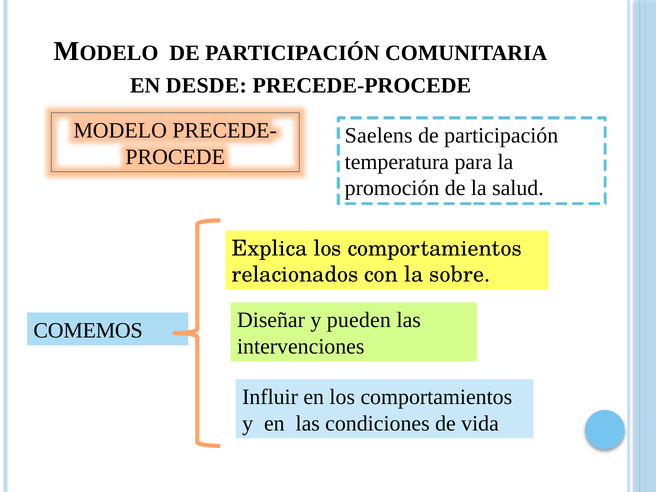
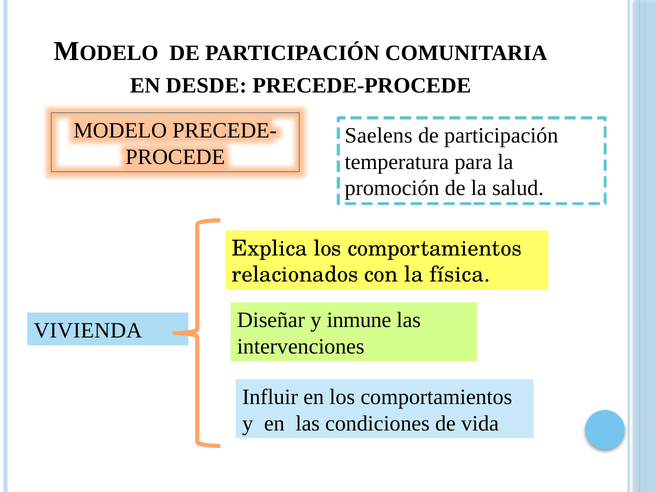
sobre: sobre -> física
pueden: pueden -> inmune
COMEMOS: COMEMOS -> VIVIENDA
